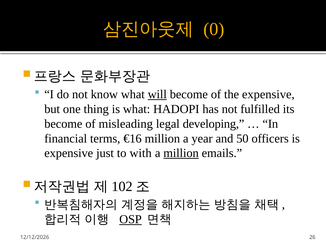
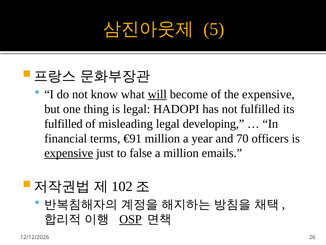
0: 0 -> 5
is what: what -> legal
become at (63, 124): become -> fulfilled
€16: €16 -> €91
50: 50 -> 70
expensive at (69, 153) underline: none -> present
with: with -> false
million at (181, 153) underline: present -> none
